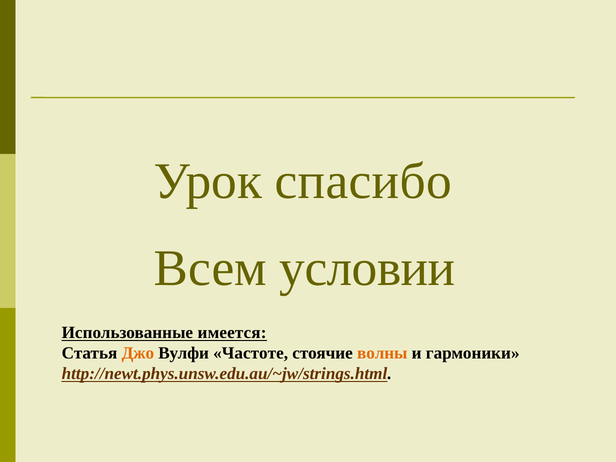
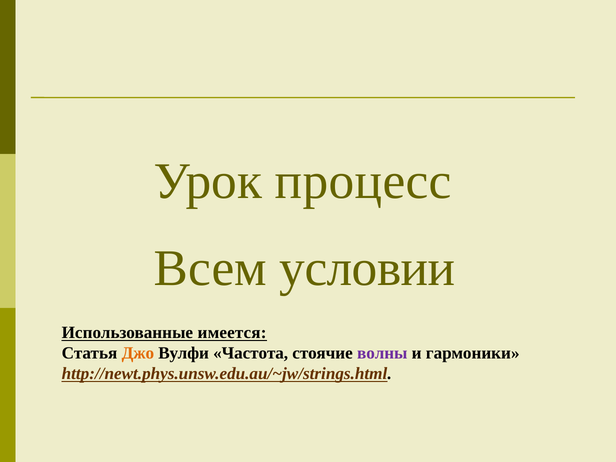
спасибо: спасибо -> процесс
Частоте: Частоте -> Частота
волны colour: orange -> purple
